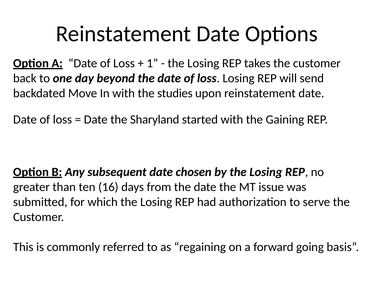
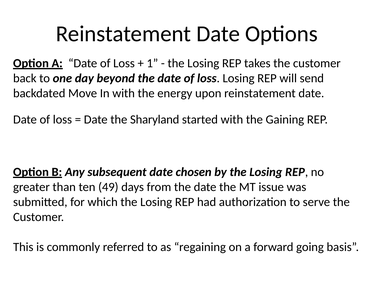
studies: studies -> energy
16: 16 -> 49
